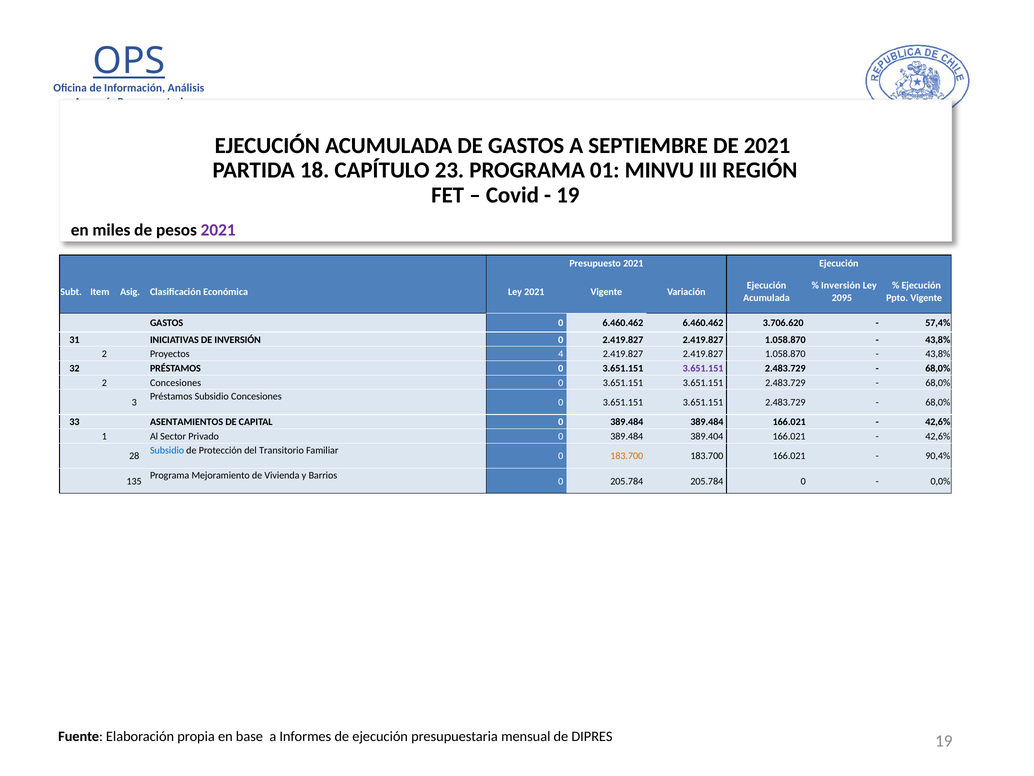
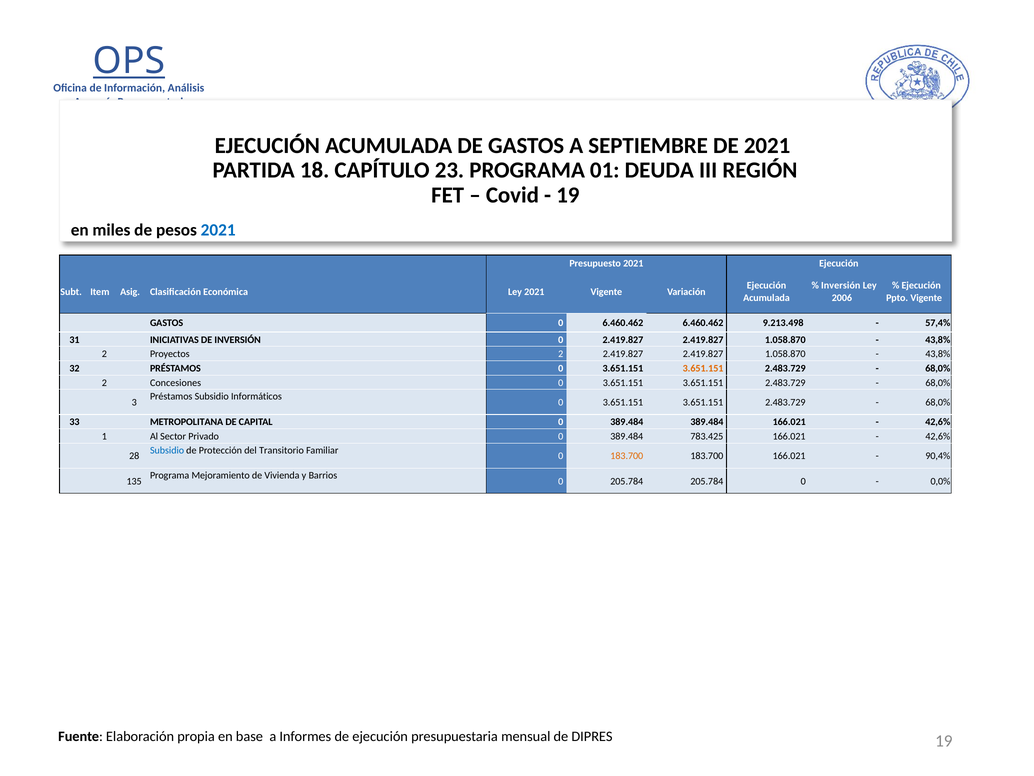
MINVU: MINVU -> DEUDA
2021 at (218, 230) colour: purple -> blue
2095: 2095 -> 2006
3.706.620: 3.706.620 -> 9.213.498
Proyectos 4: 4 -> 2
3.651.151 at (703, 368) colour: purple -> orange
Subsidio Concesiones: Concesiones -> Informáticos
ASENTAMIENTOS: ASENTAMIENTOS -> METROPOLITANA
389.404: 389.404 -> 783.425
